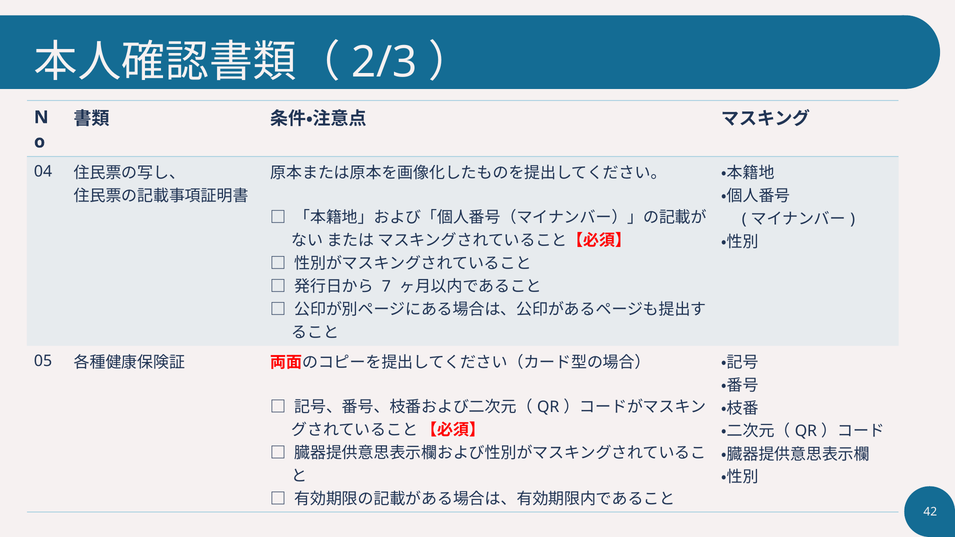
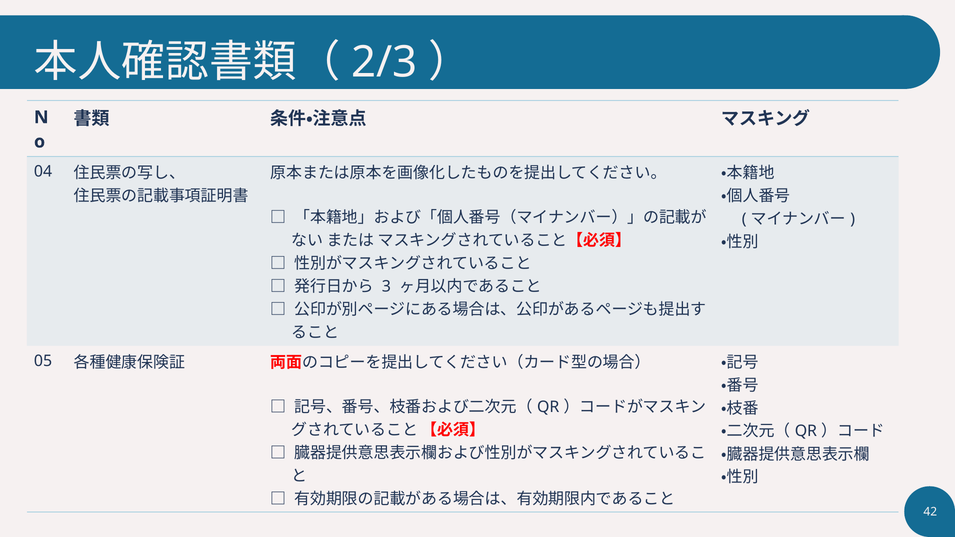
7: 7 -> 3
